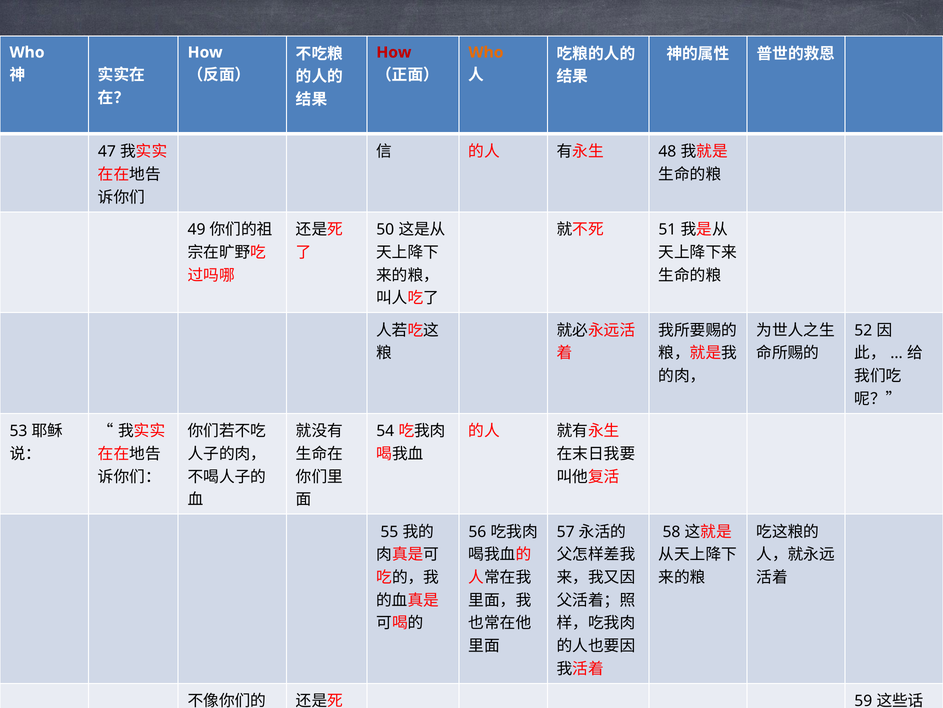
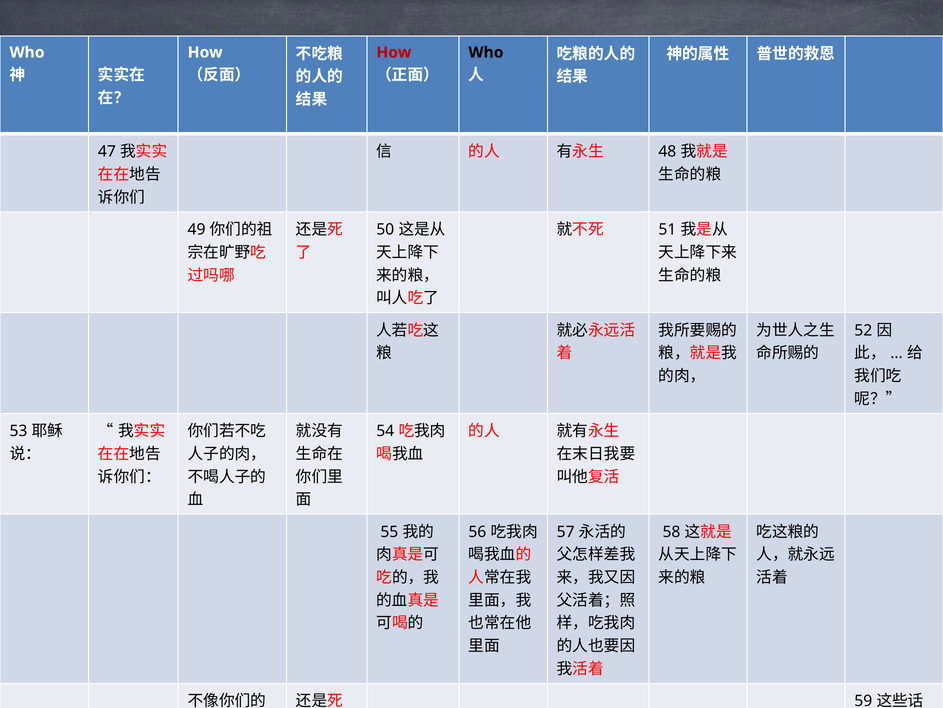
Who at (486, 52) colour: orange -> black
